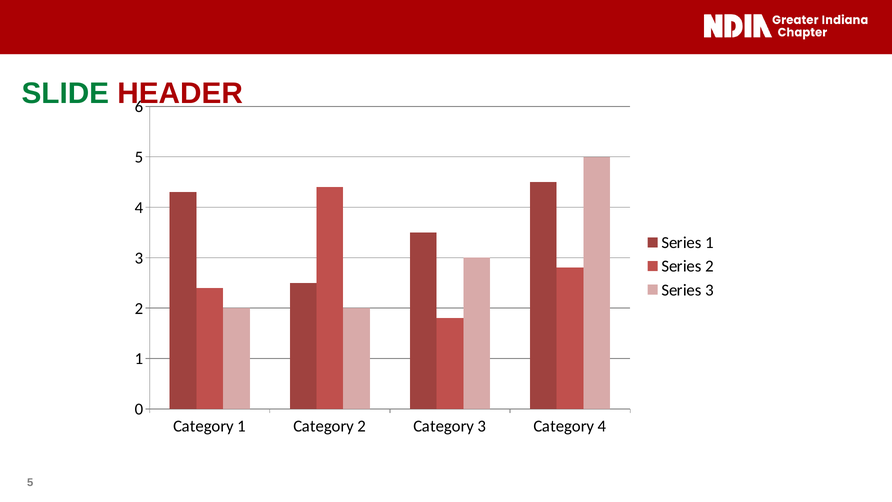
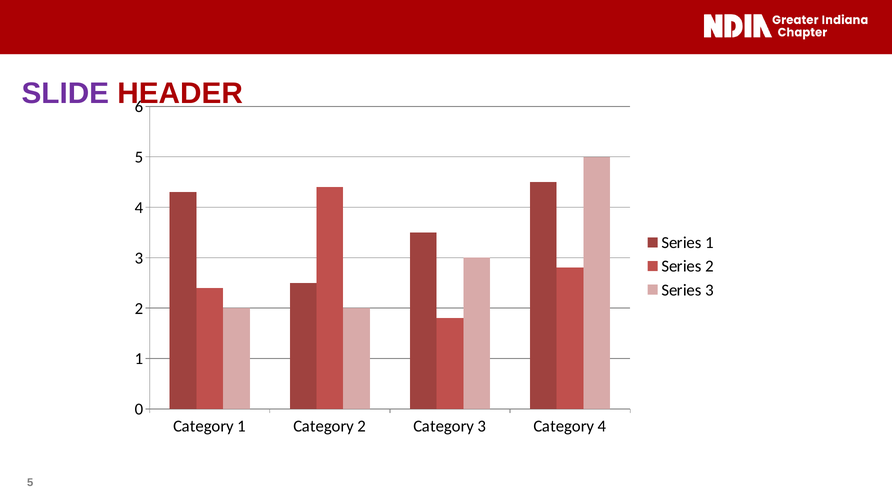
SLIDE colour: green -> purple
